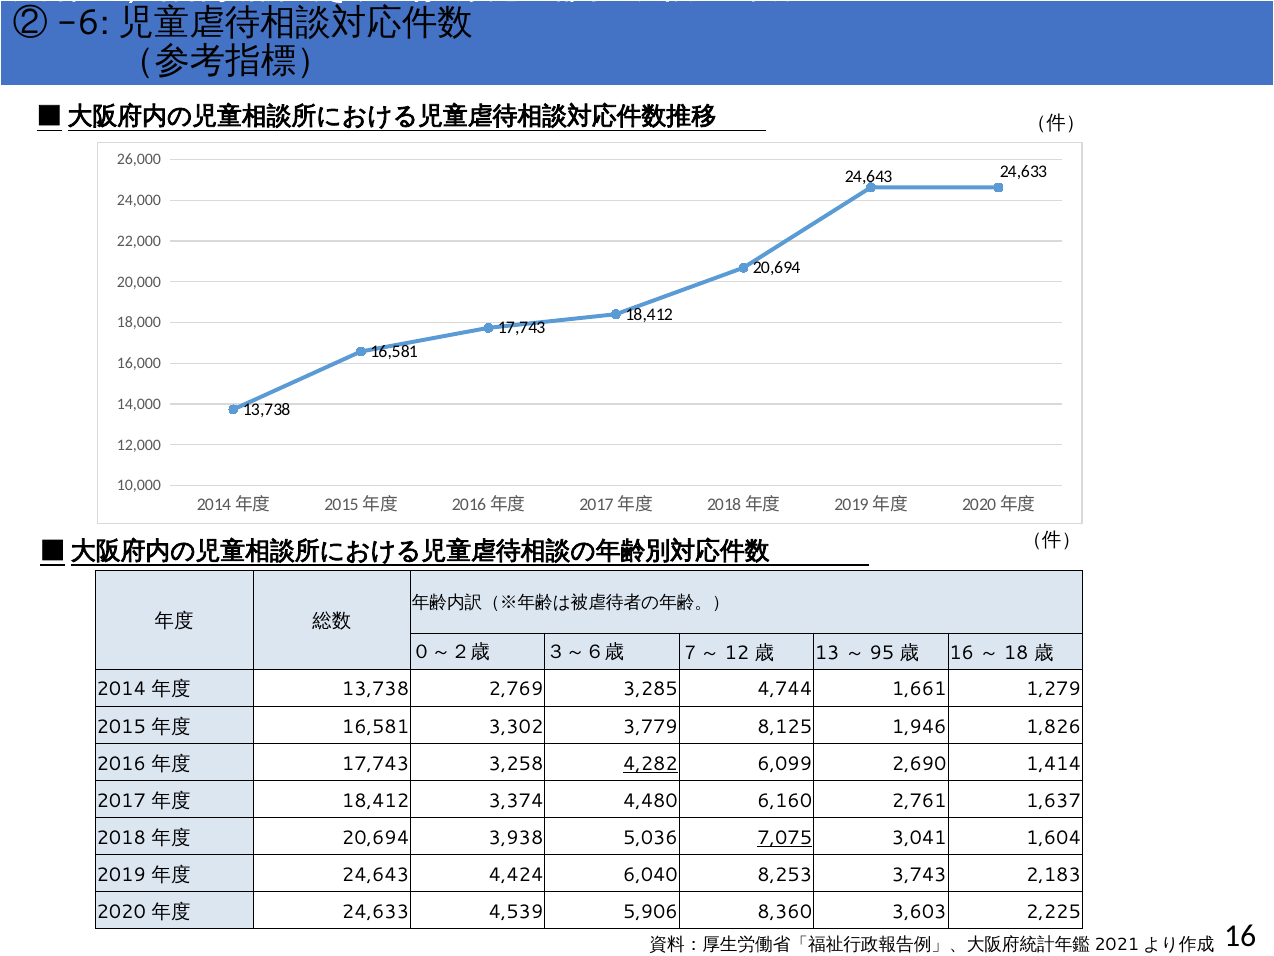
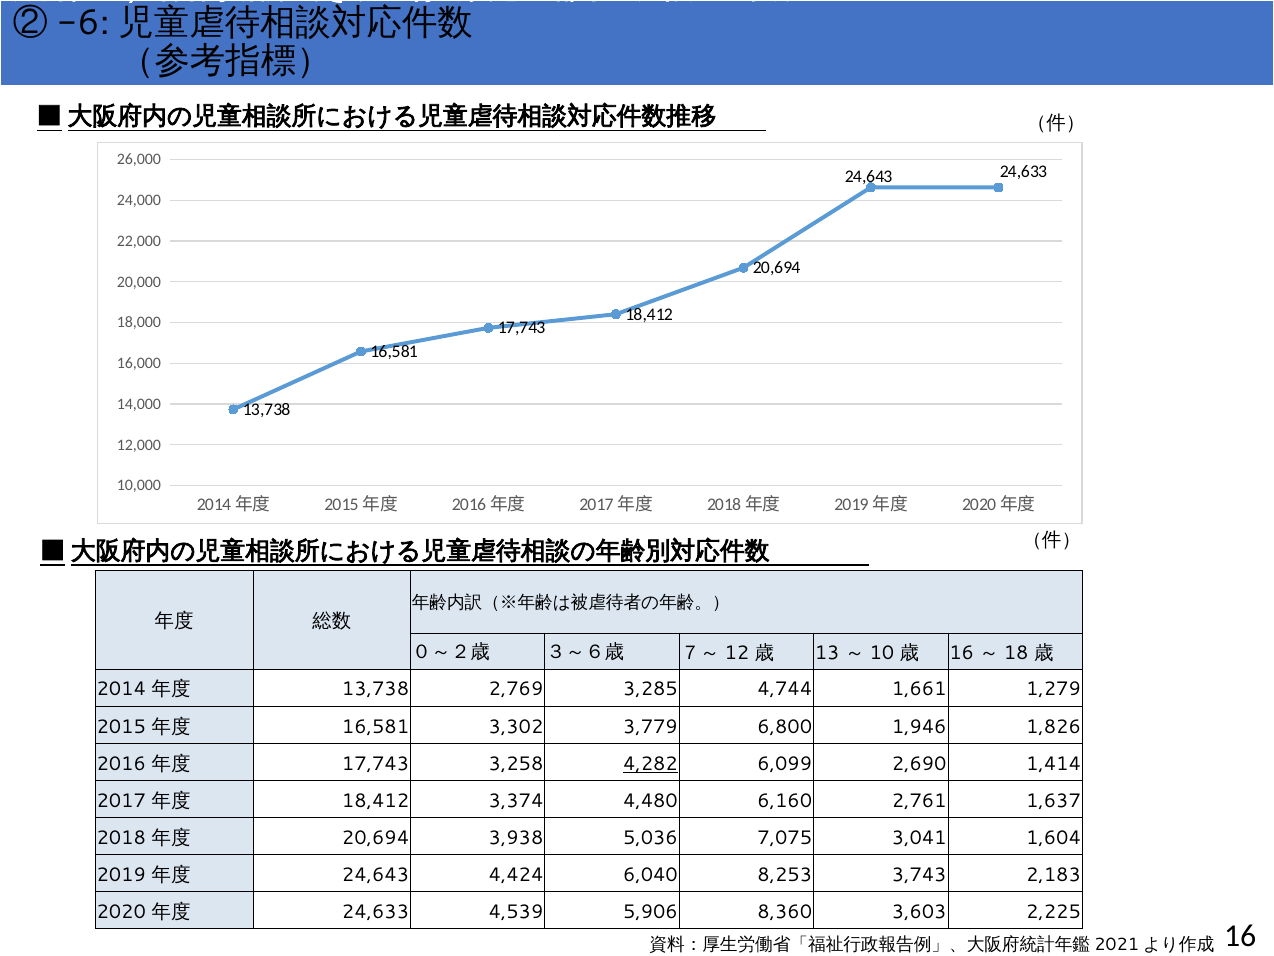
95: 95 -> 10
8,125: 8,125 -> 6,800
7,075 underline: present -> none
